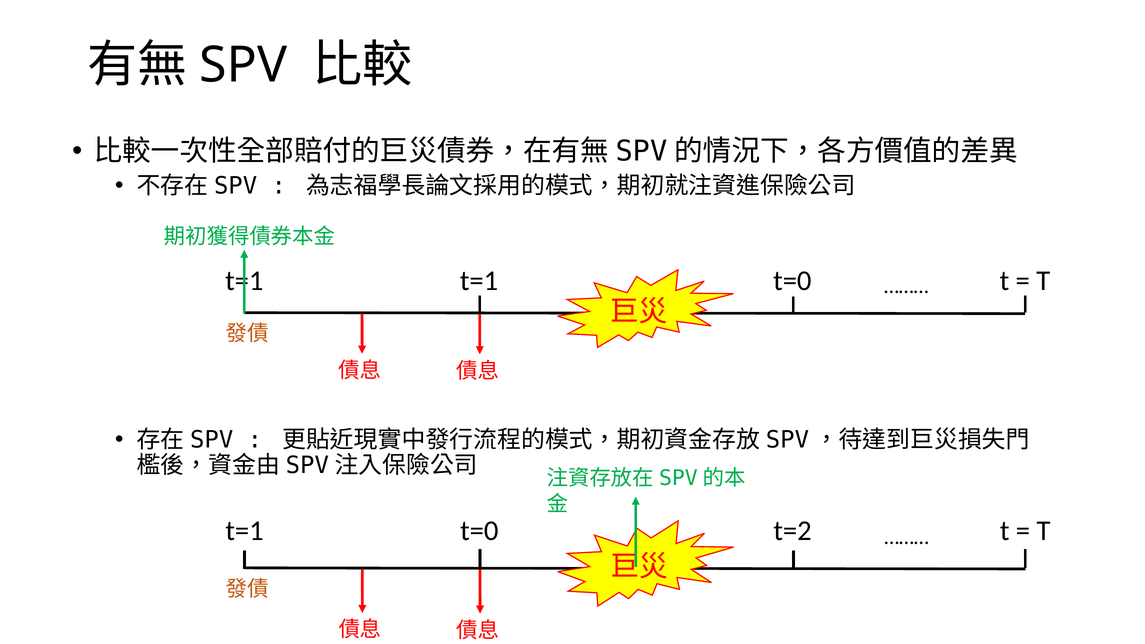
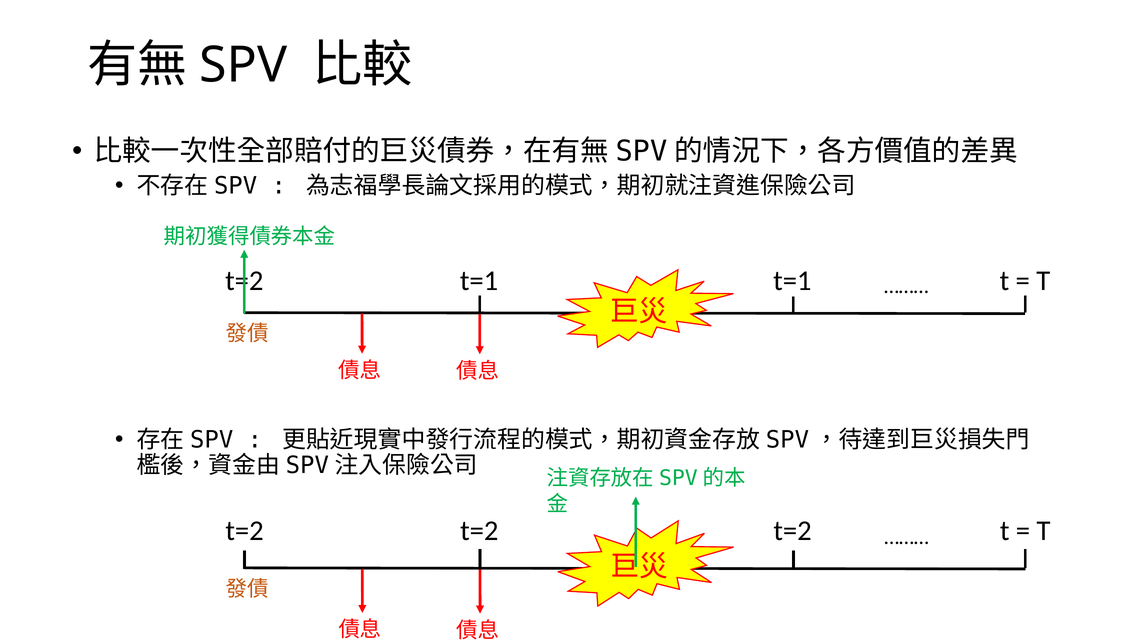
t=1 at (244, 281): t=1 -> t=2
t=0 at (792, 281): t=0 -> t=1
t=1 at (245, 531): t=1 -> t=2
t=0 at (479, 531): t=0 -> t=2
